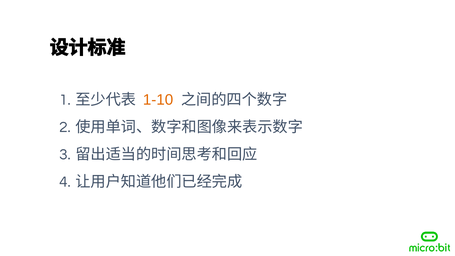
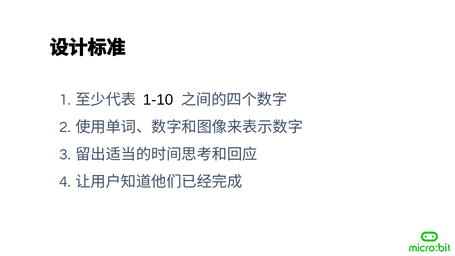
1-10 colour: orange -> black
